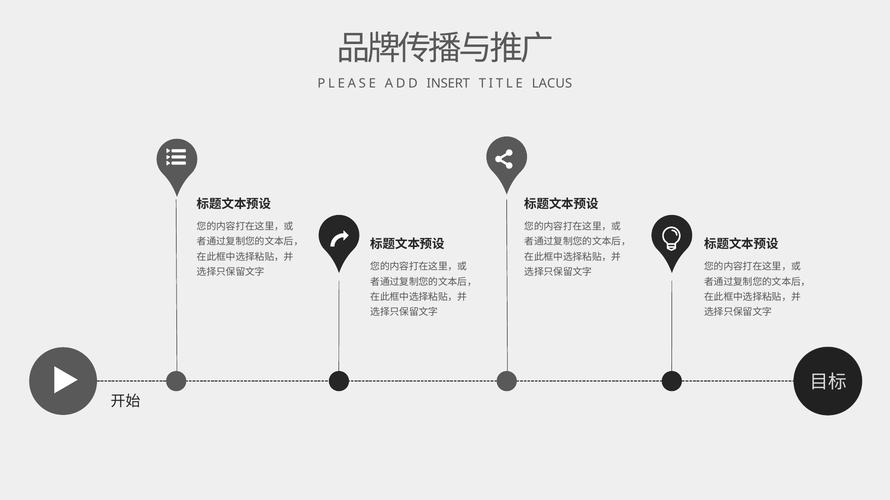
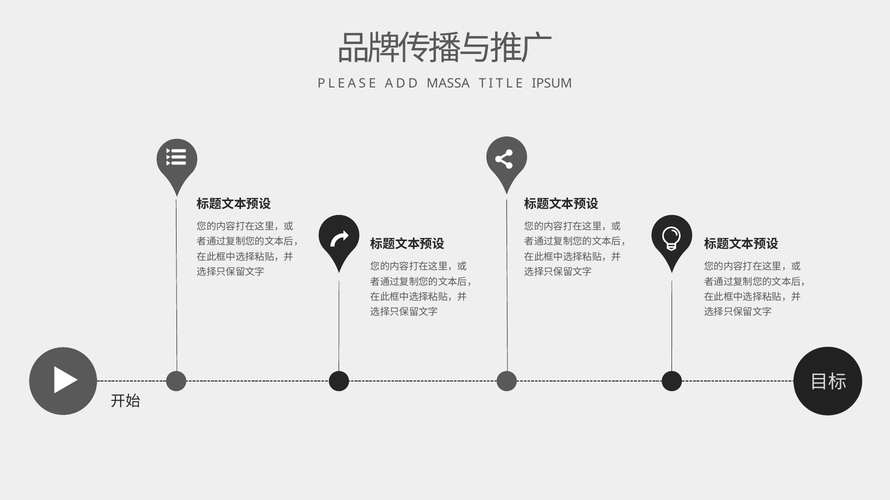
INSERT: INSERT -> MASSA
LACUS: LACUS -> IPSUM
